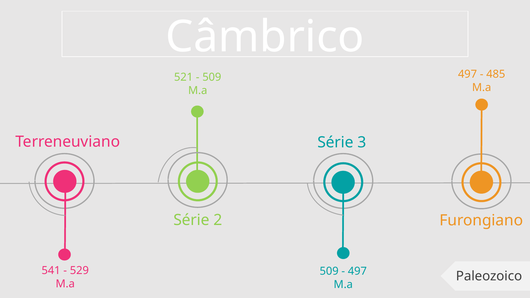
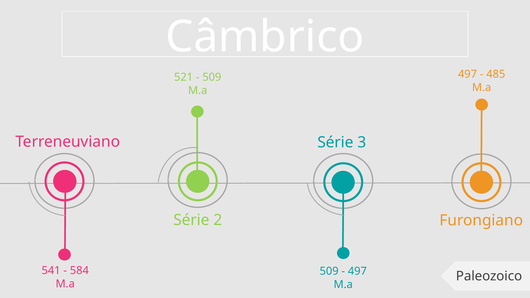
529: 529 -> 584
